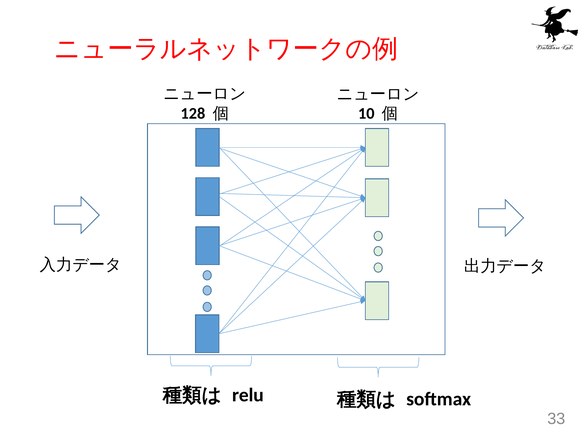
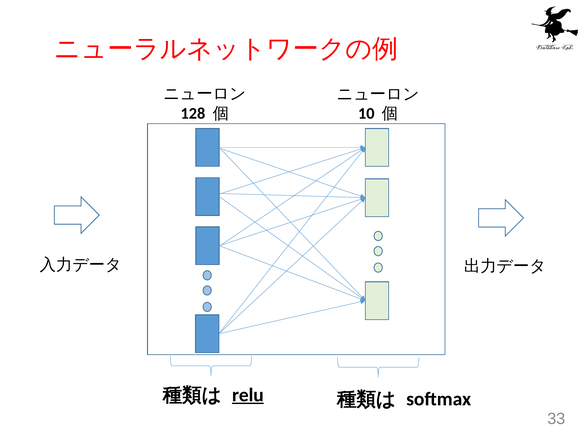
relu underline: none -> present
